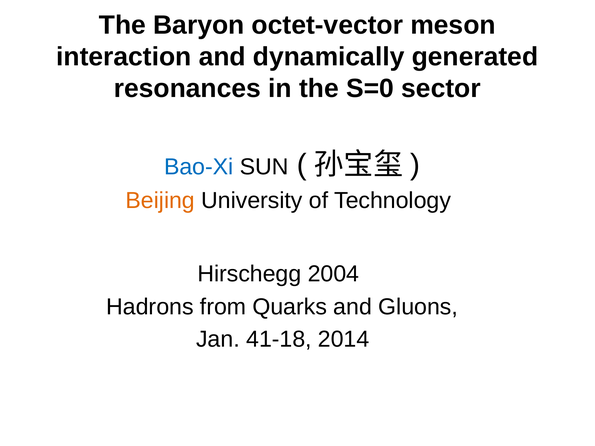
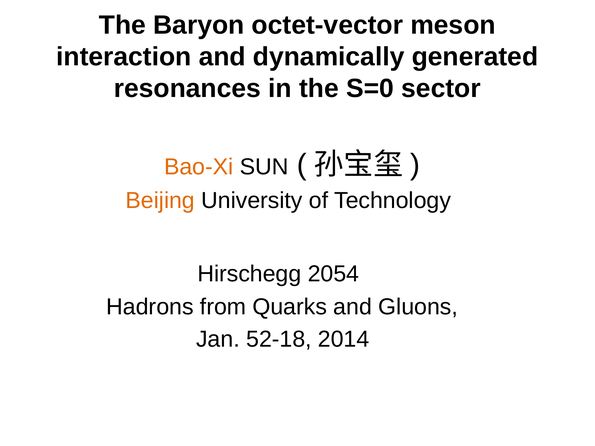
Bao-Xi colour: blue -> orange
2004: 2004 -> 2054
41-18: 41-18 -> 52-18
